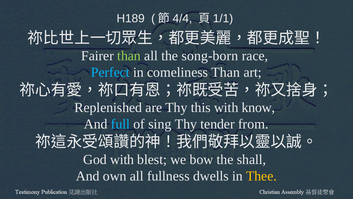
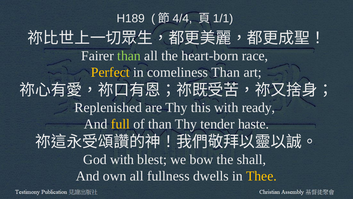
song-born: song-born -> heart-born
Perfect colour: light blue -> yellow
know: know -> ready
full colour: light blue -> yellow
of sing: sing -> than
from: from -> haste
